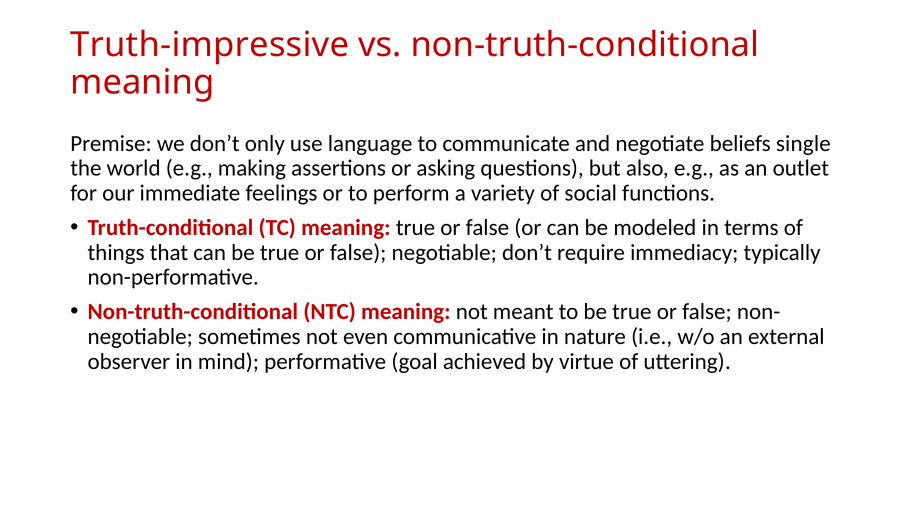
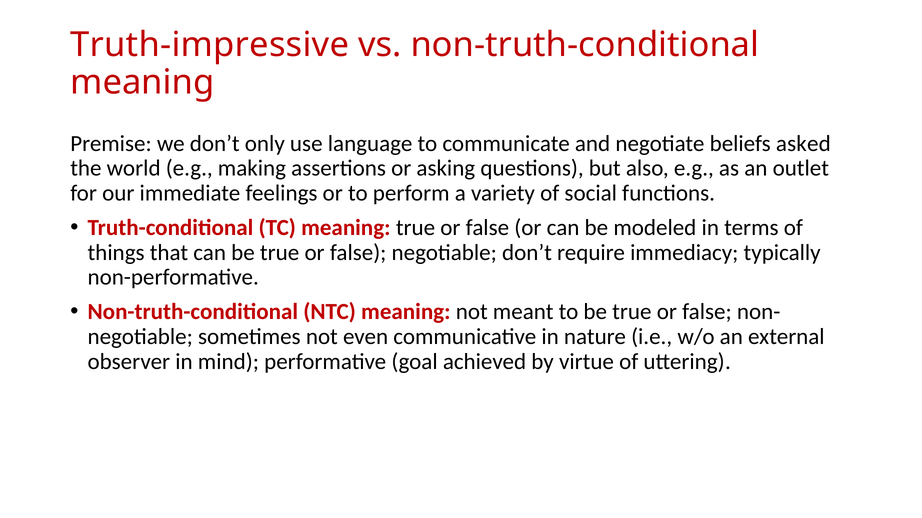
single: single -> asked
